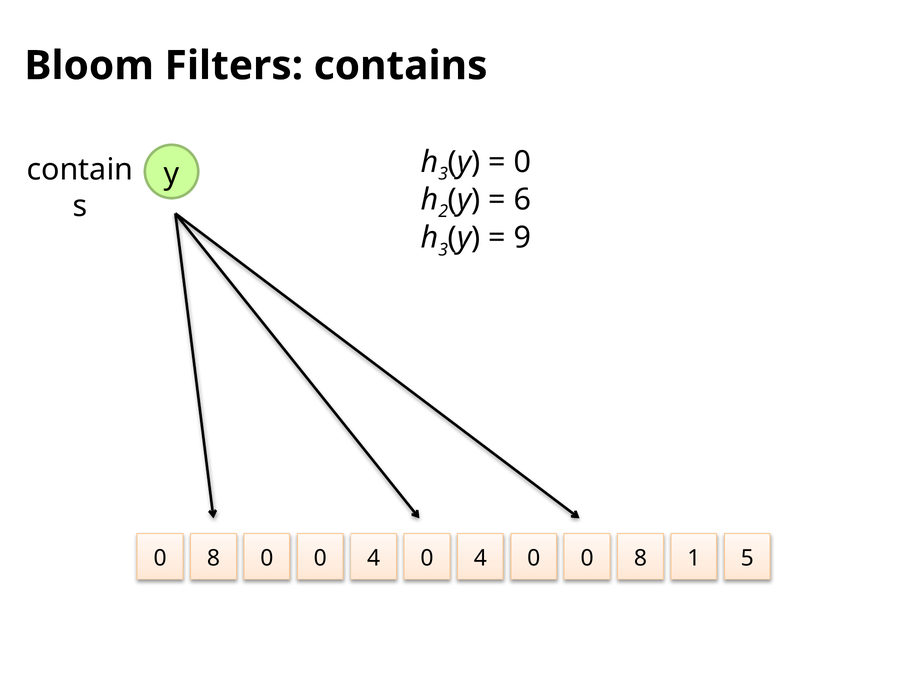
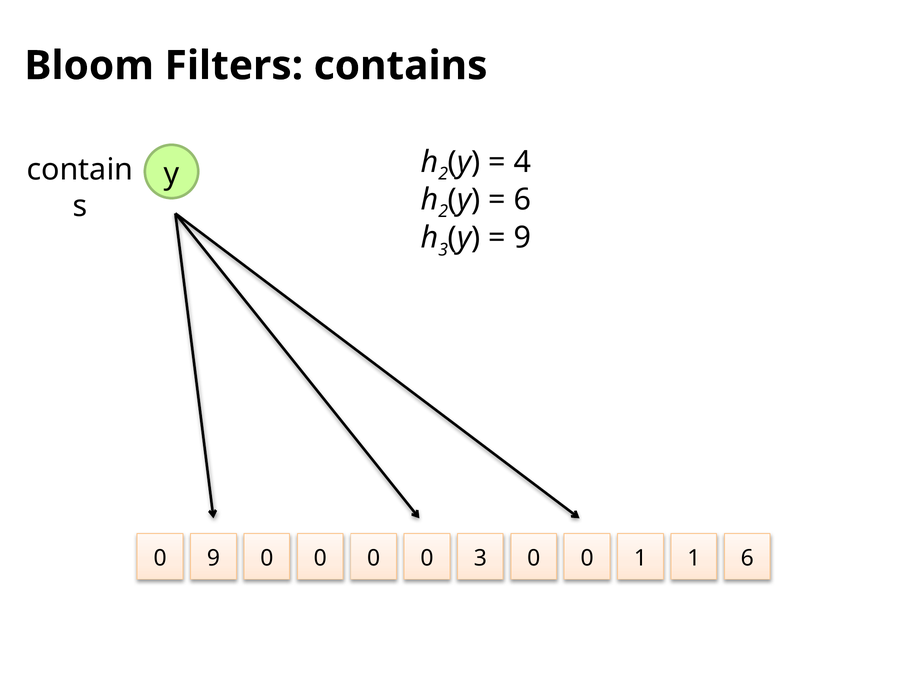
3 at (443, 174): 3 -> 2
0 at (522, 162): 0 -> 4
8 at (213, 558): 8 -> 9
4 at (374, 558): 4 -> 0
4 at (480, 558): 4 -> 3
0 0 8: 8 -> 1
1 5: 5 -> 6
